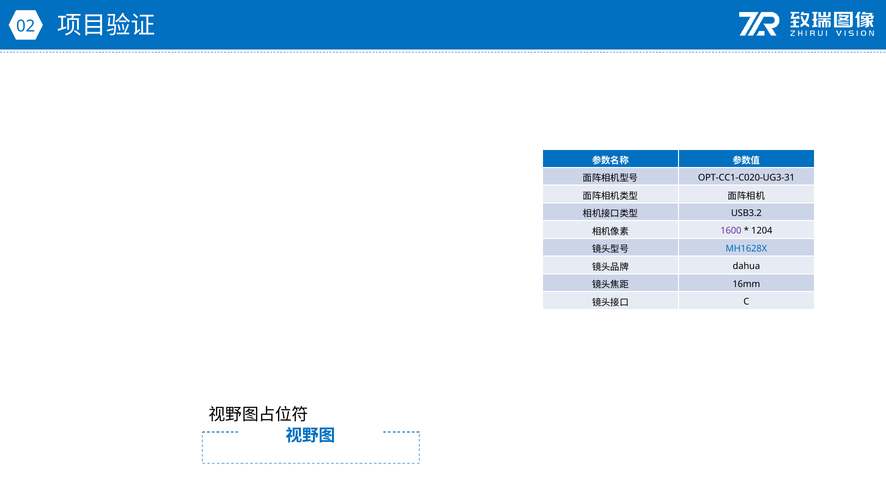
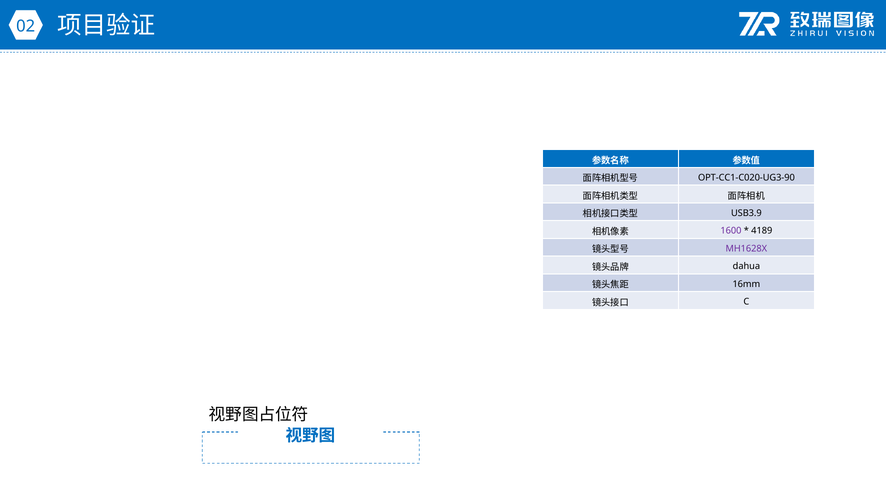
OPT-CC1-C020-UG3-31: OPT-CC1-C020-UG3-31 -> OPT-CC1-C020-UG3-90
USB3.2: USB3.2 -> USB3.9
1204: 1204 -> 4189
MH1628X colour: blue -> purple
